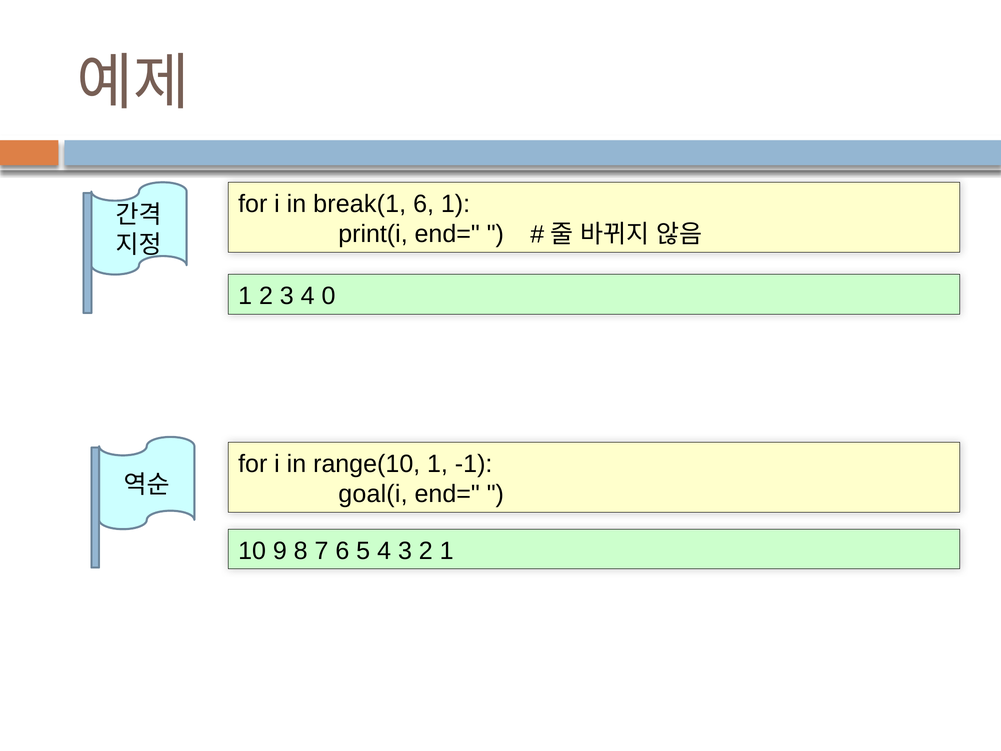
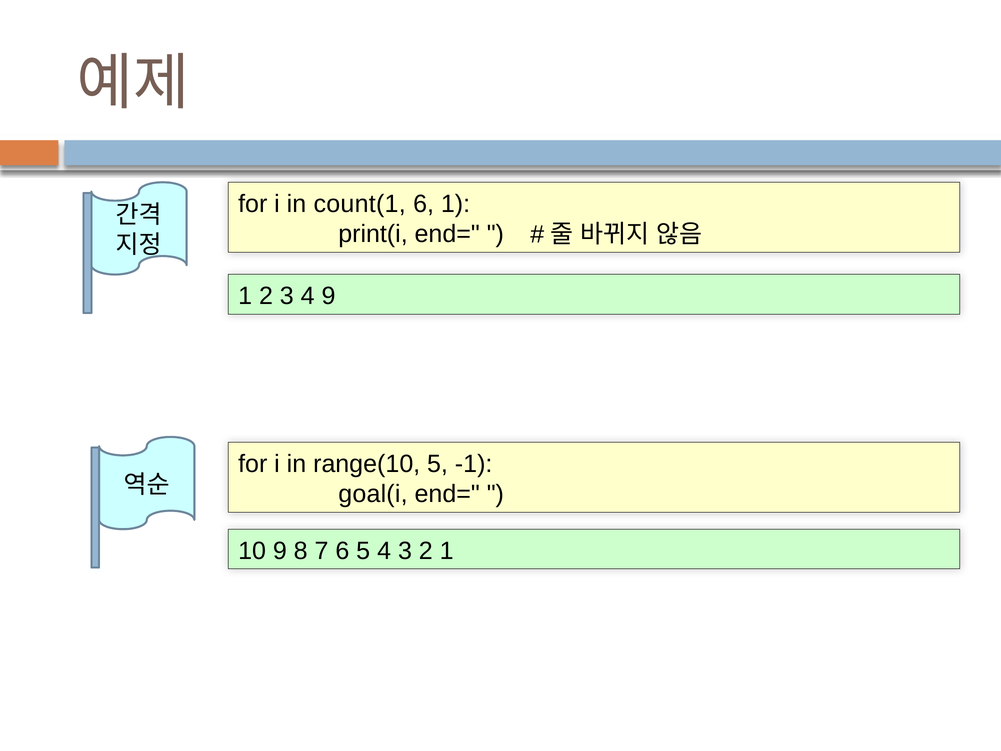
break(1: break(1 -> count(1
4 0: 0 -> 9
range(10 1: 1 -> 5
